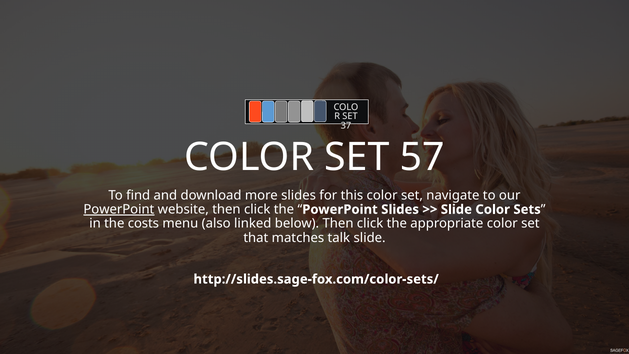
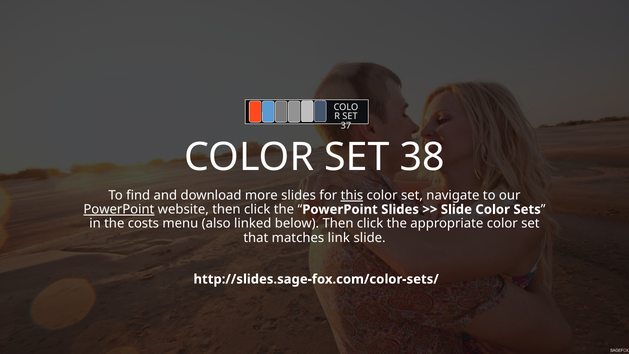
57: 57 -> 38
this underline: none -> present
talk: talk -> link
